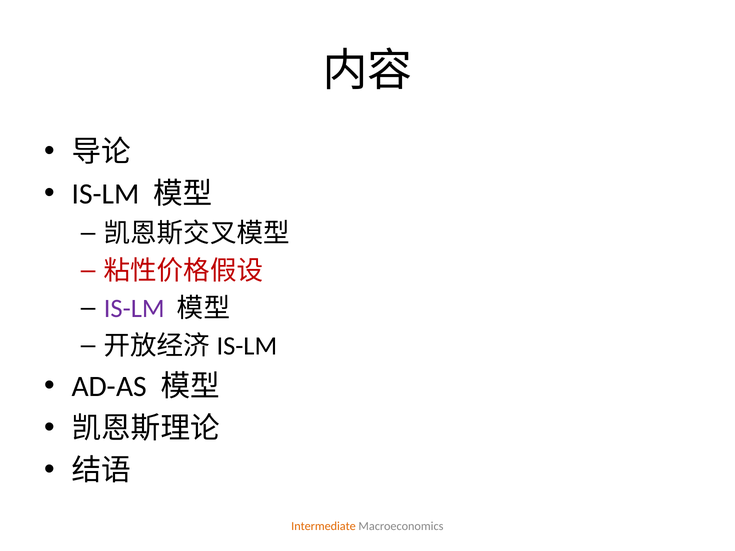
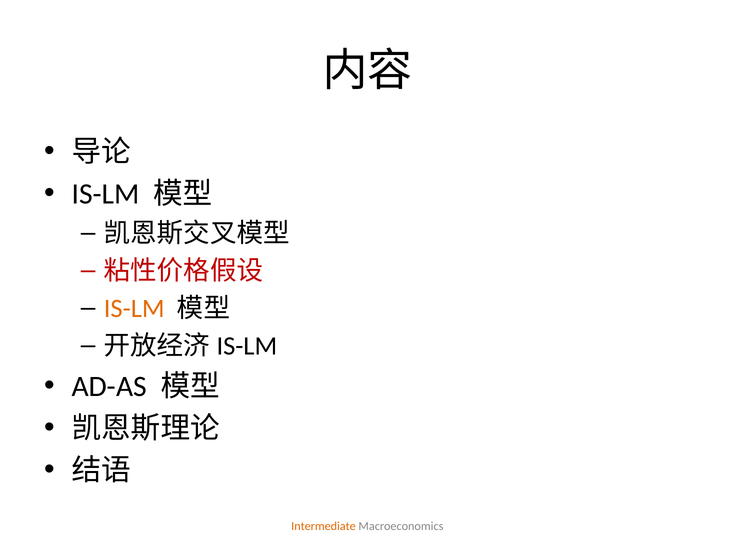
IS-LM at (134, 309) colour: purple -> orange
